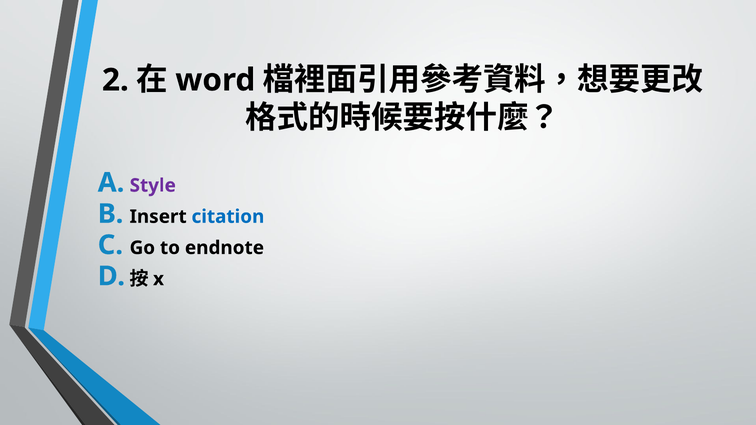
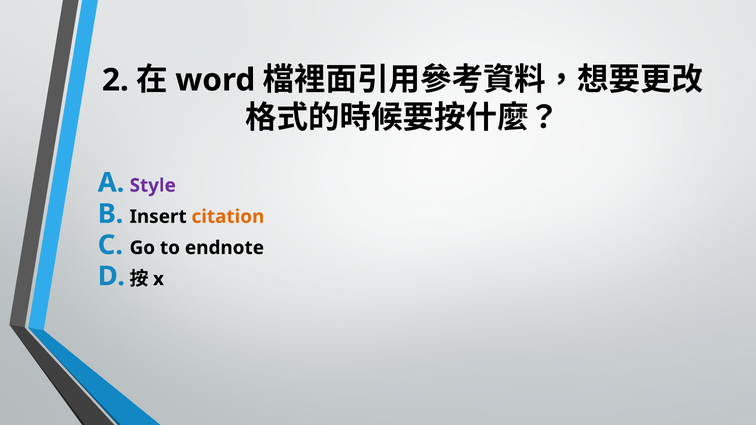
citation colour: blue -> orange
